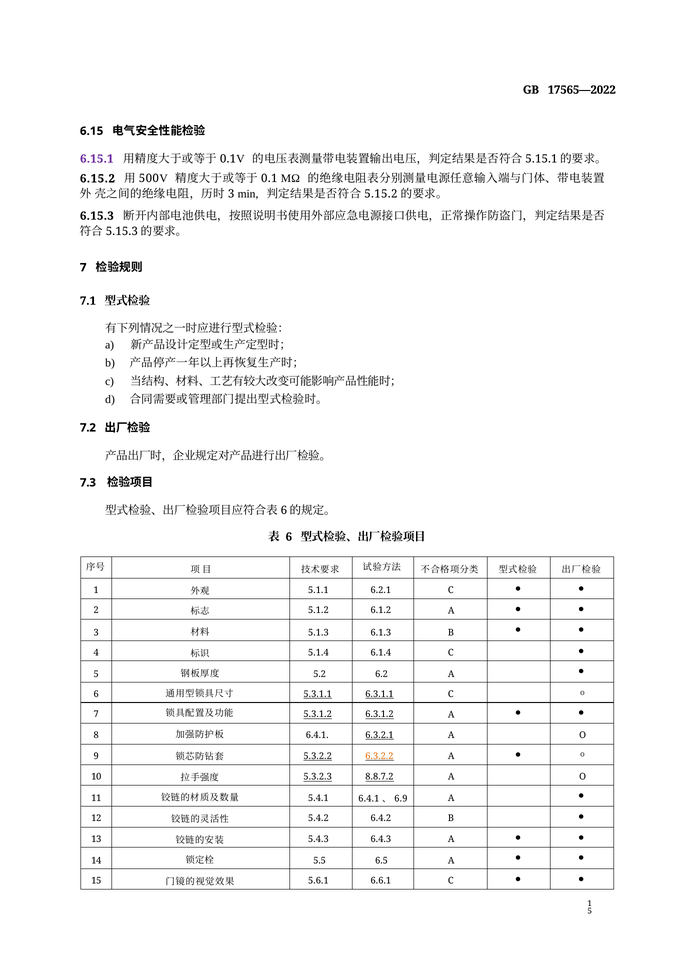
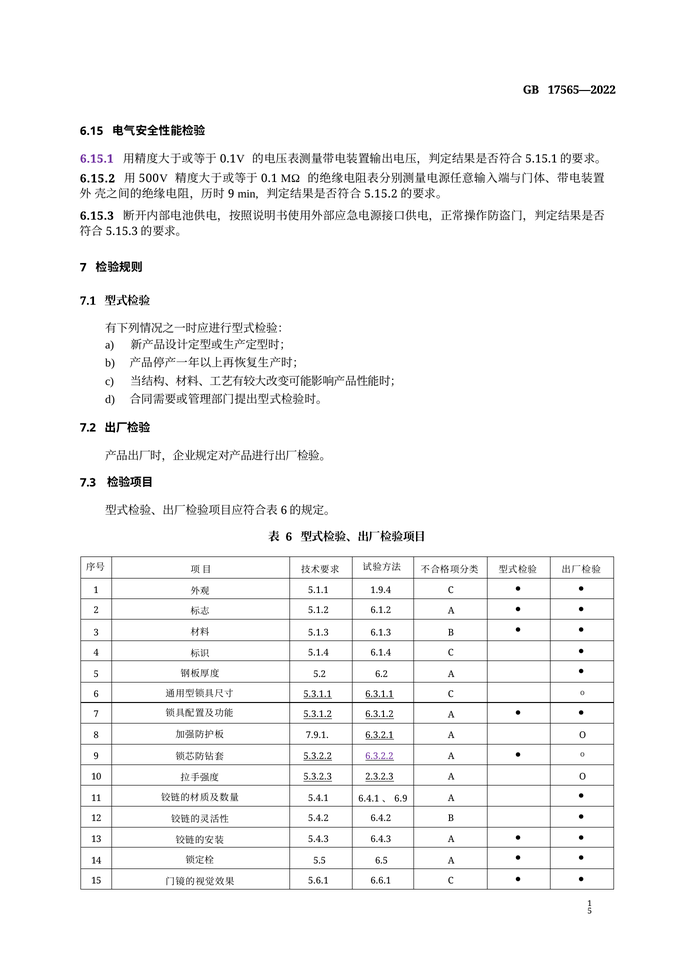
3 at (231, 194): 3 -> 9
6.2.1: 6.2.1 -> 1.9.4
6.4.1 at (317, 736): 6.4.1 -> 7.9.1
6.3.2.2 colour: orange -> purple
8.8.7.2: 8.8.7.2 -> 2.3.2.3
